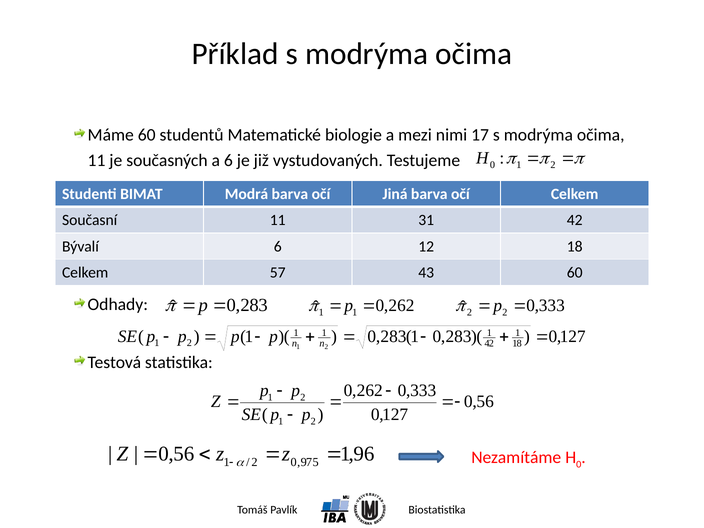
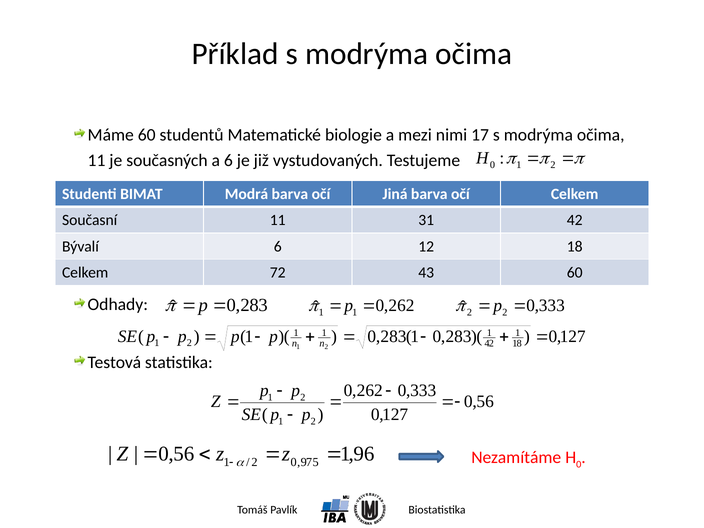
57: 57 -> 72
